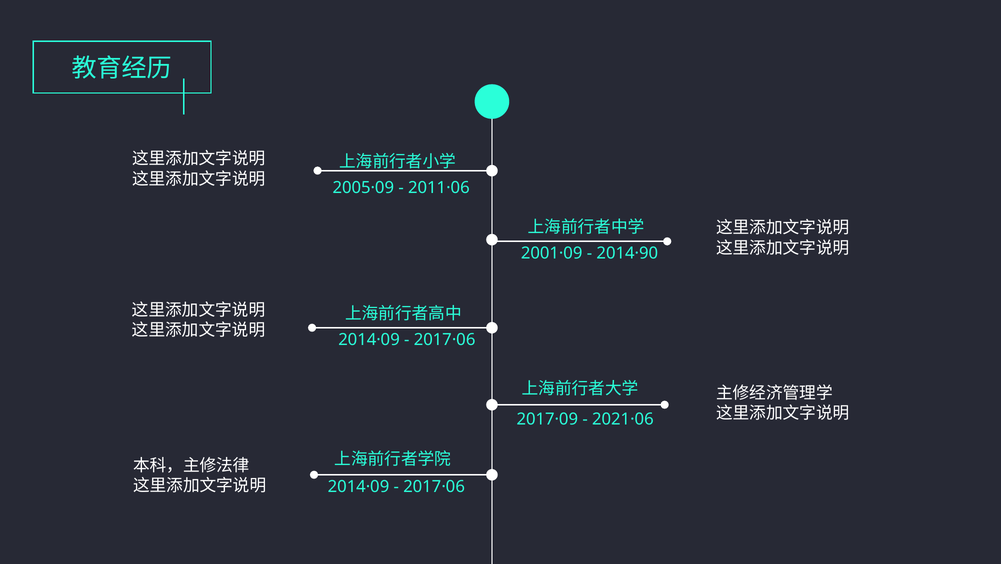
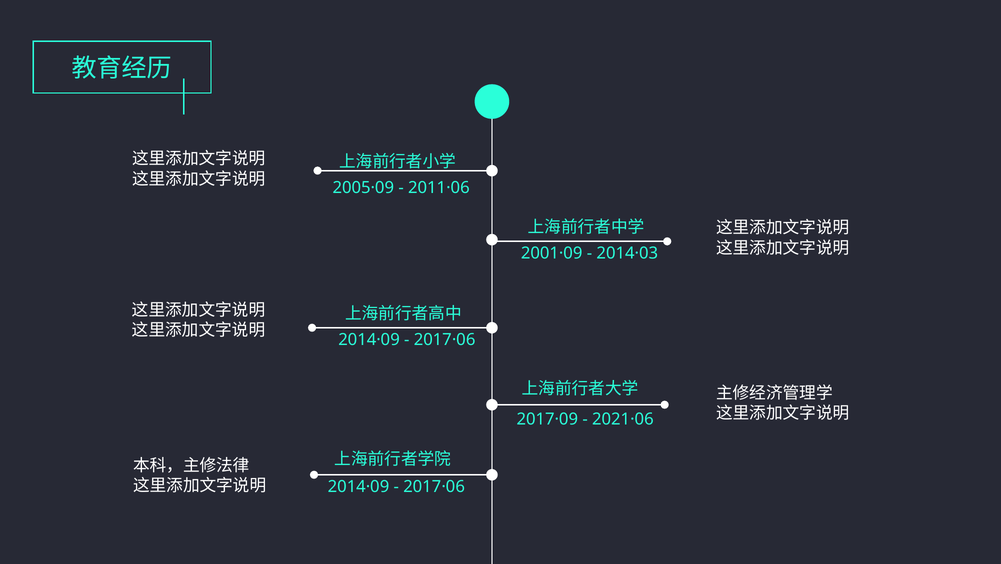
2014·90: 2014·90 -> 2014·03
